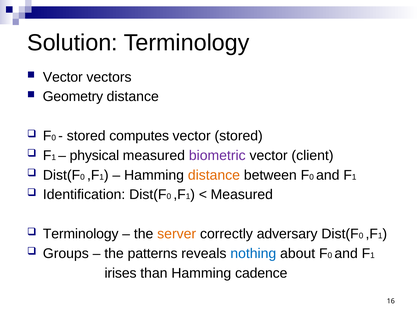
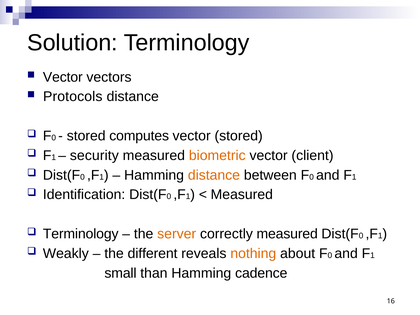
Geometry: Geometry -> Protocols
physical: physical -> security
biometric colour: purple -> orange
correctly adversary: adversary -> measured
Groups: Groups -> Weakly
patterns: patterns -> different
nothing colour: blue -> orange
irises: irises -> small
